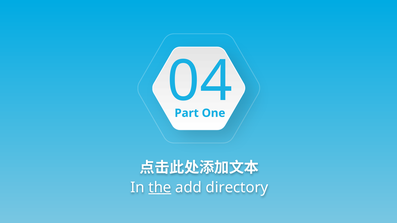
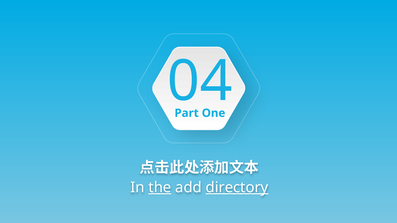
directory underline: none -> present
